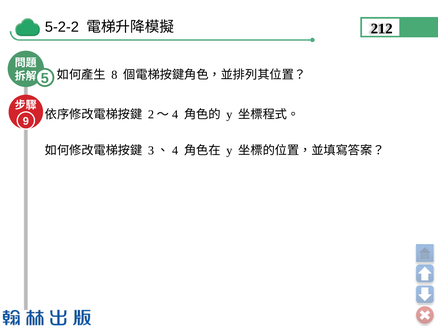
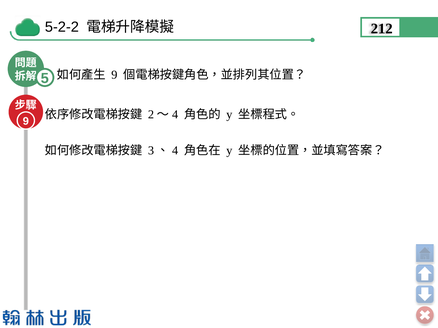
8 at (114, 75): 8 -> 9
